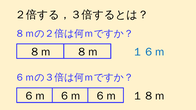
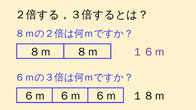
１６ｍ colour: blue -> purple
